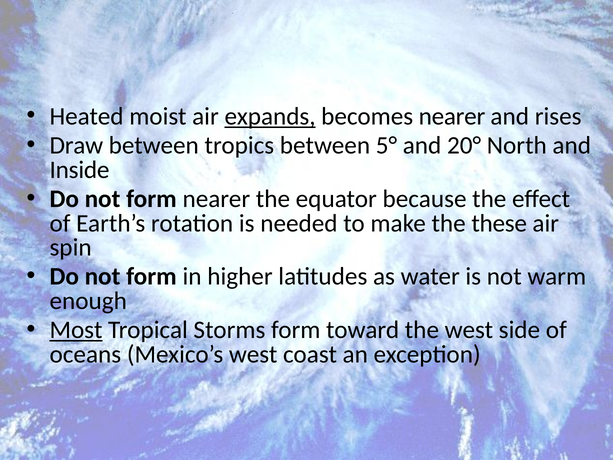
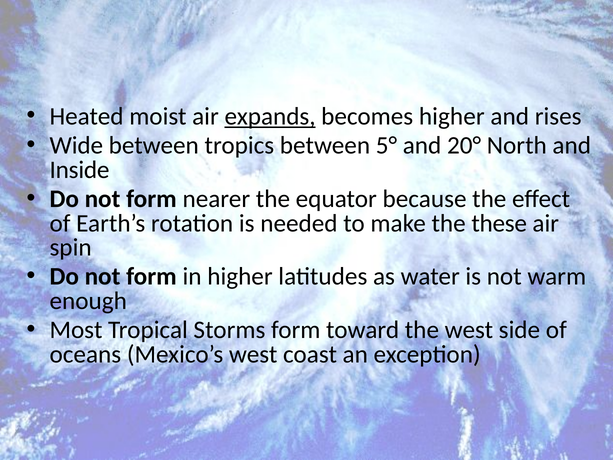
becomes nearer: nearer -> higher
Draw: Draw -> Wide
Most underline: present -> none
